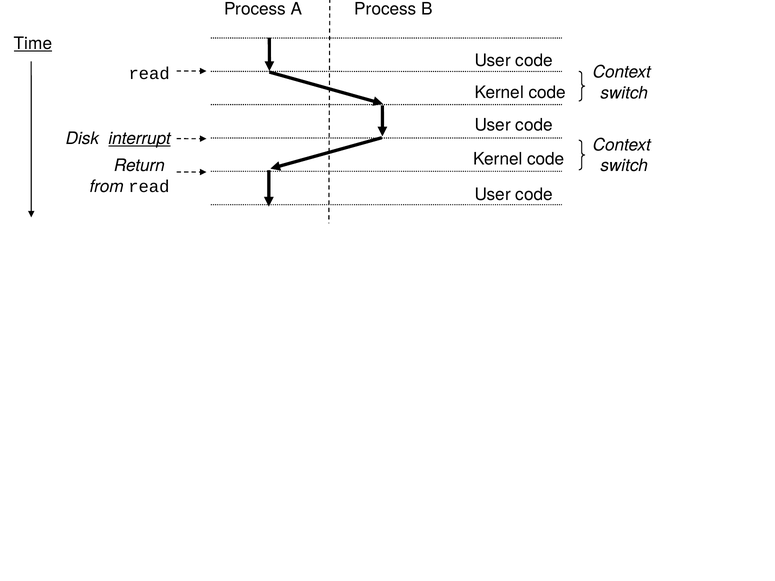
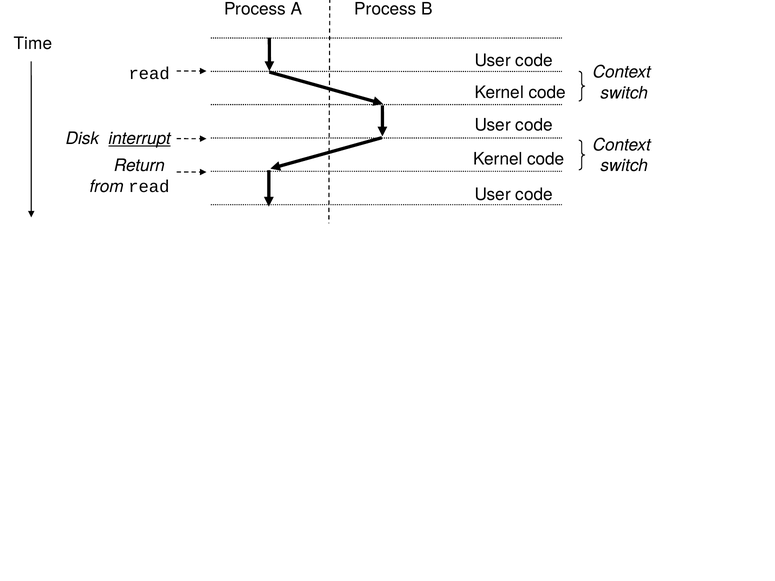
Time underline: present -> none
